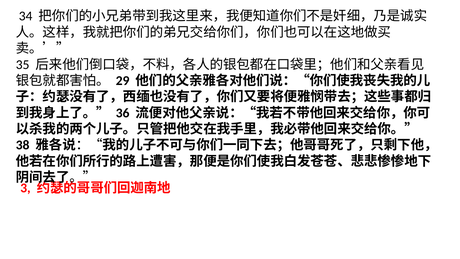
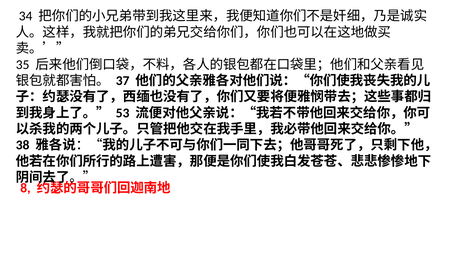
29: 29 -> 37
36: 36 -> 53
3: 3 -> 8
